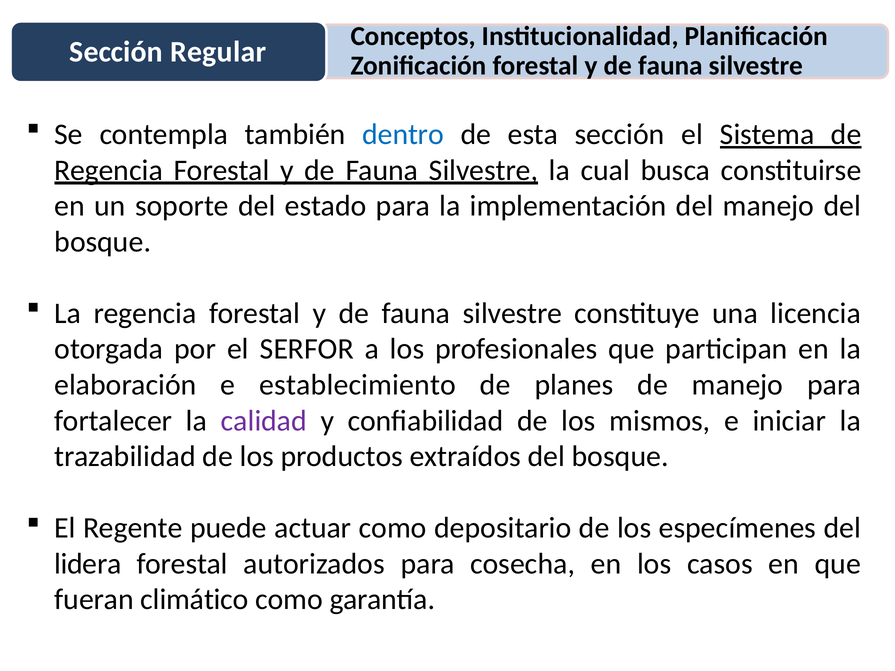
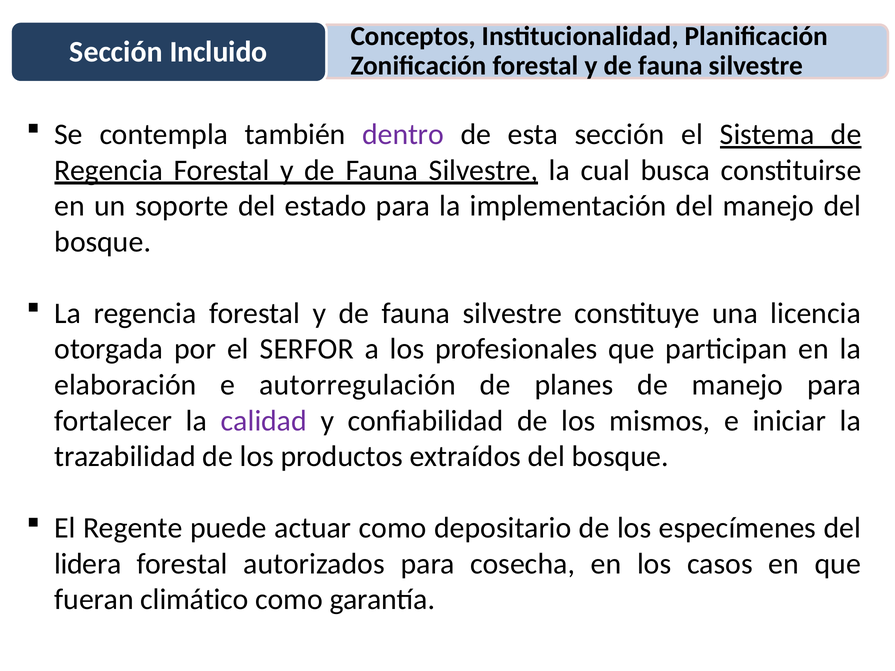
Regular: Regular -> Incluido
dentro colour: blue -> purple
establecimiento: establecimiento -> autorregulación
